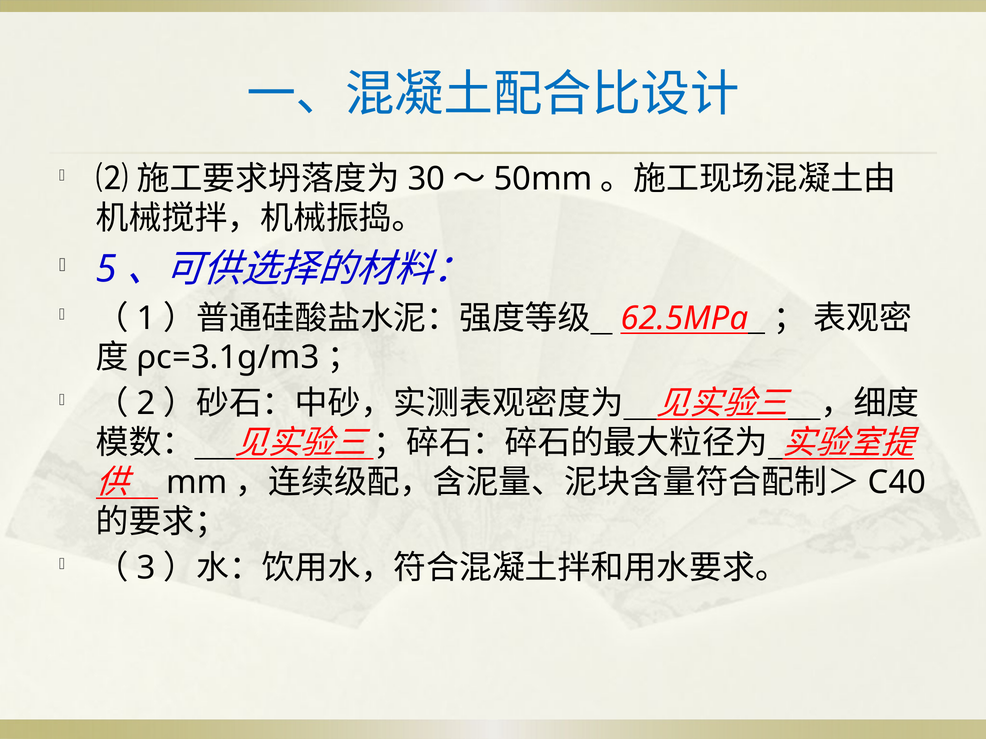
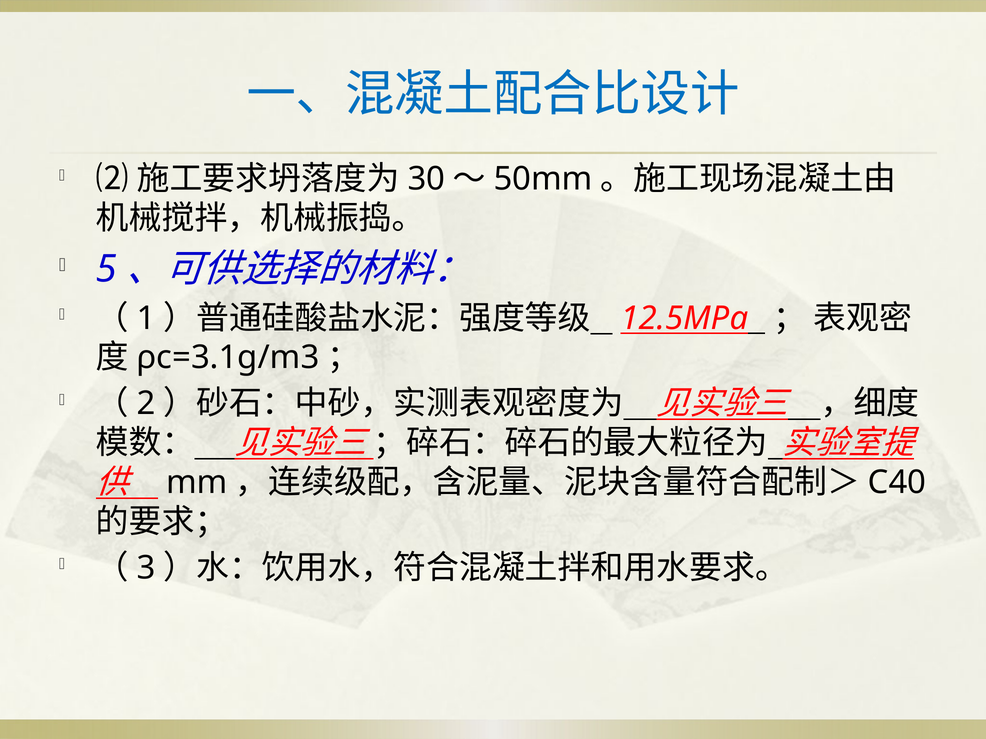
62.5MPa: 62.5MPa -> 12.5MPa
